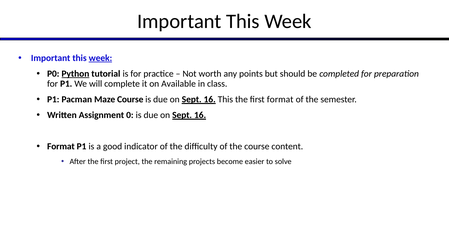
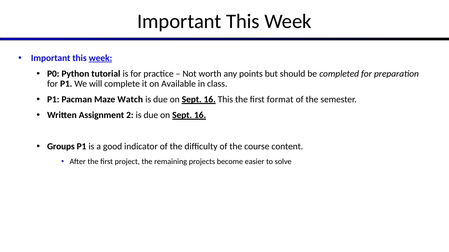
Python underline: present -> none
Maze Course: Course -> Watch
0: 0 -> 2
Format at (61, 147): Format -> Groups
